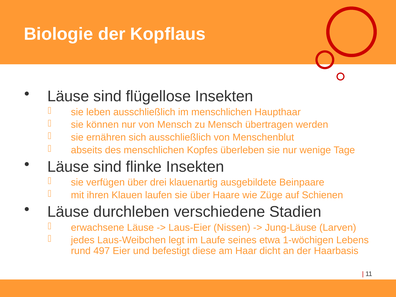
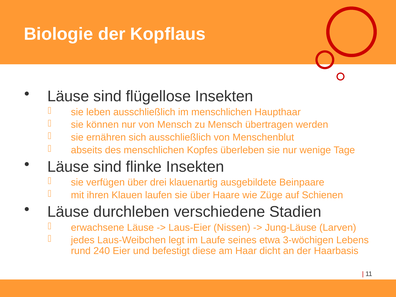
1-wöchigen: 1-wöchigen -> 3-wöchigen
497: 497 -> 240
